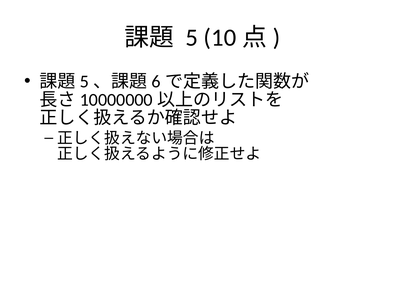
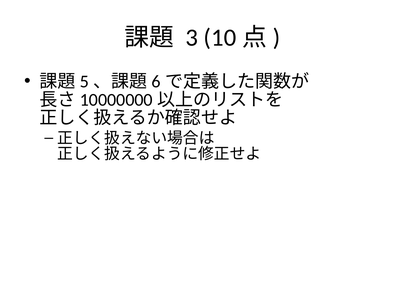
5: 5 -> 3
